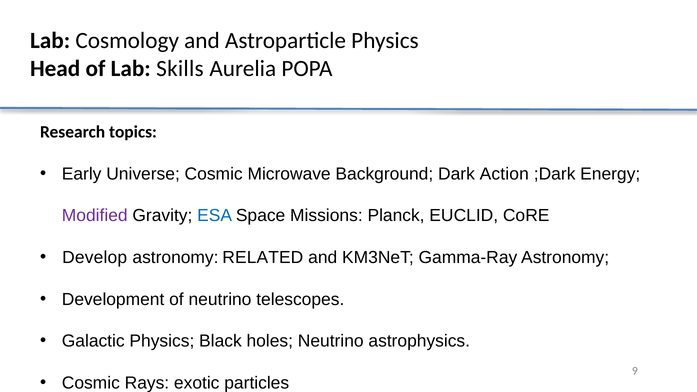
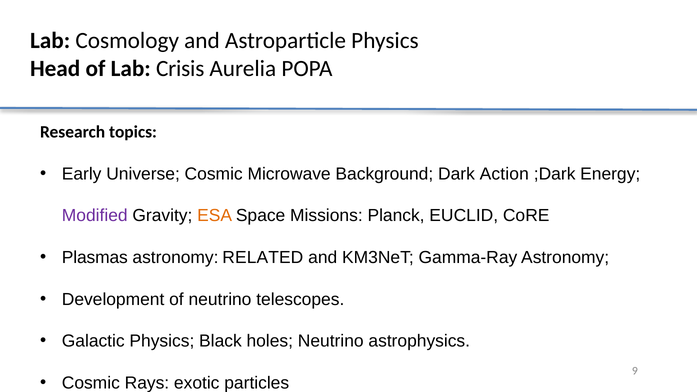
Skills: Skills -> Crisis
ESA colour: blue -> orange
Develop: Develop -> Plasmas
